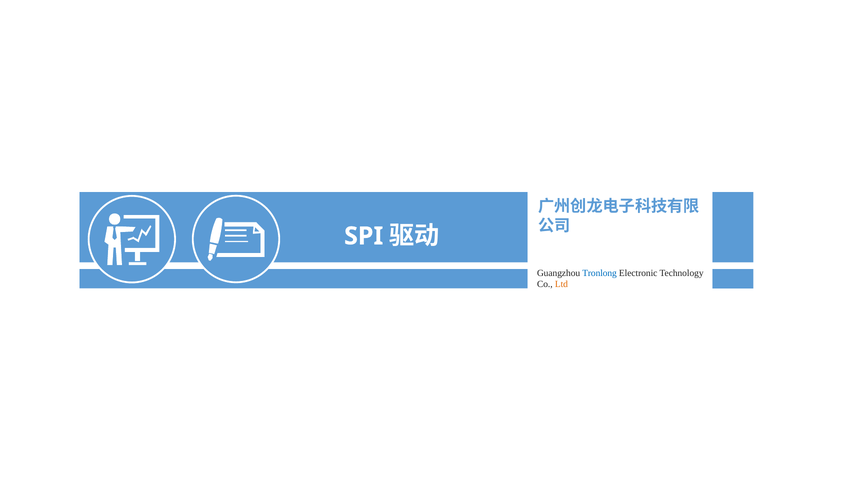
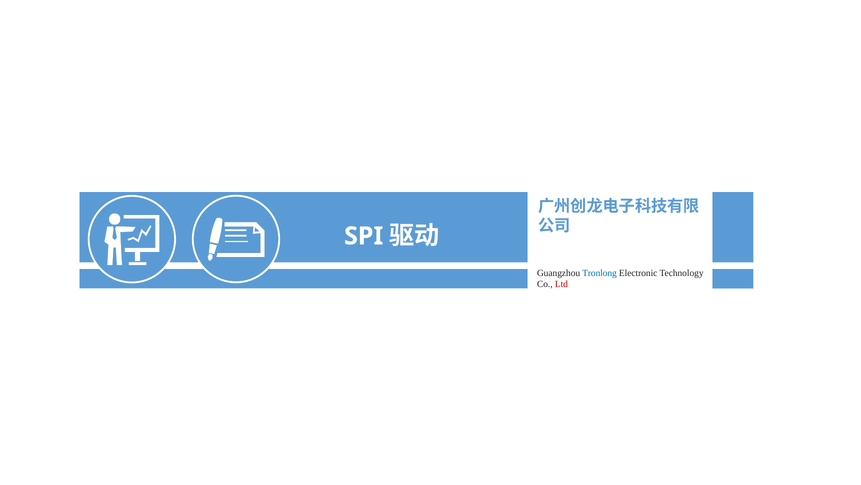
Ltd colour: orange -> red
